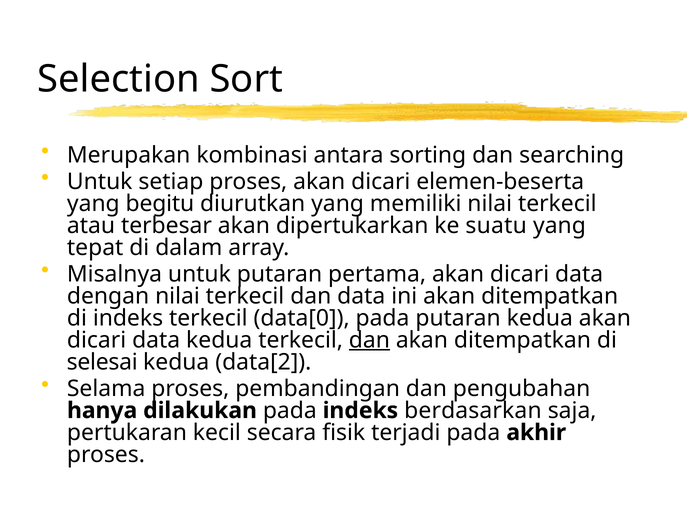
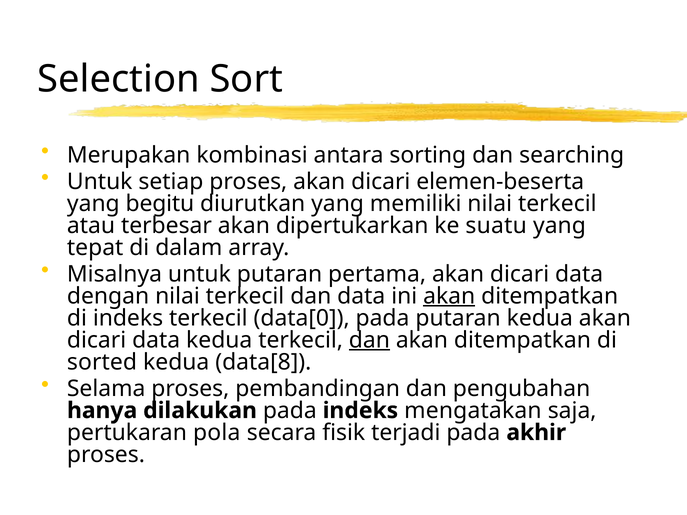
akan at (449, 296) underline: none -> present
selesai: selesai -> sorted
data[2: data[2 -> data[8
berdasarkan: berdasarkan -> mengatakan
kecil: kecil -> pola
